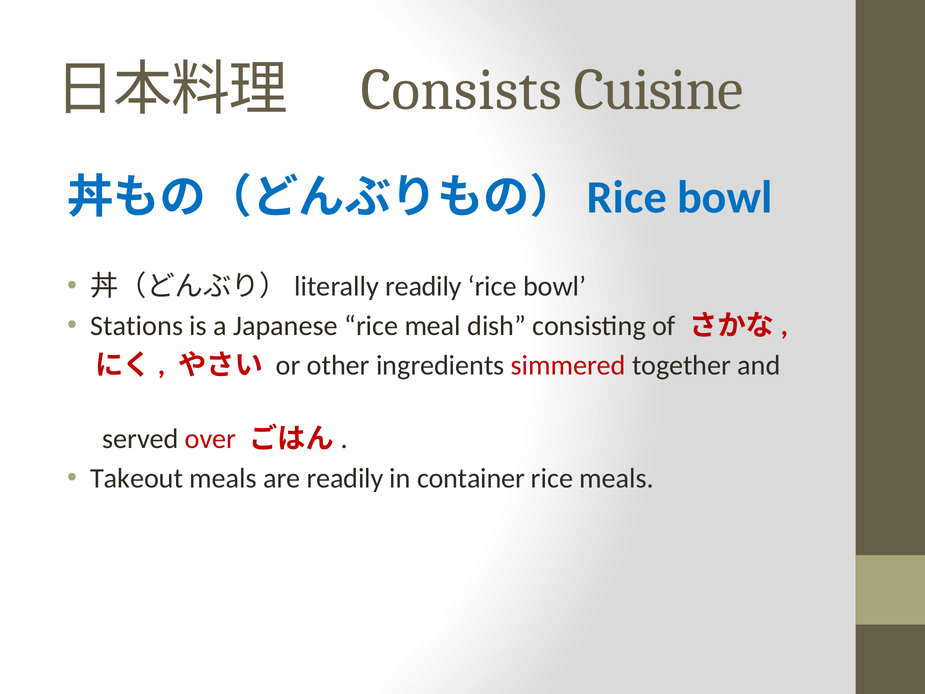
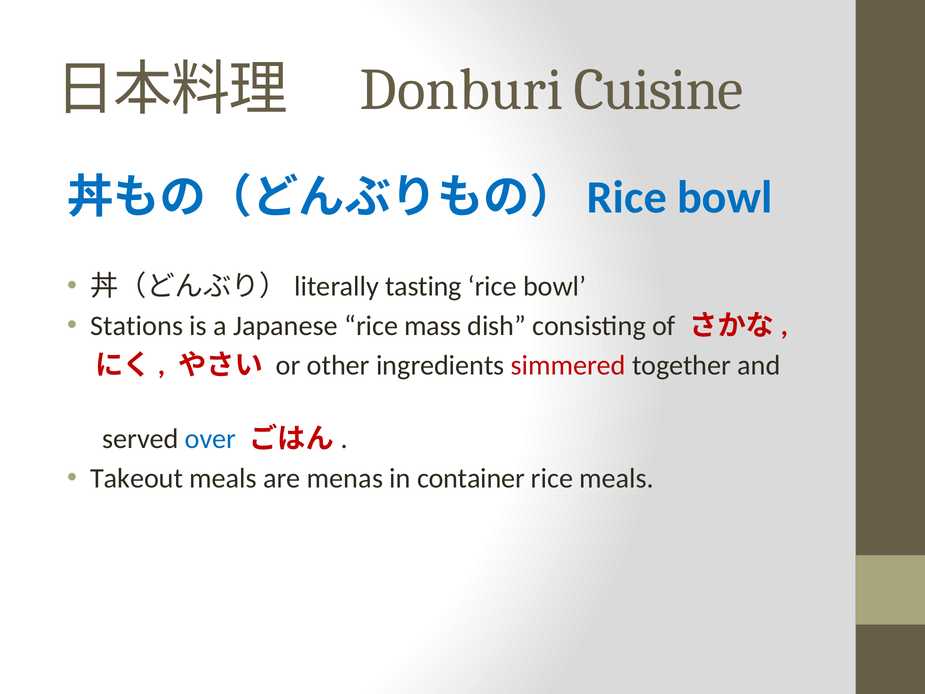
Consists: Consists -> Donburi
readily at (423, 286): readily -> tasting
meal: meal -> mass
over colour: red -> blue
are readily: readily -> menas
